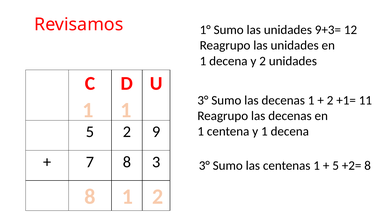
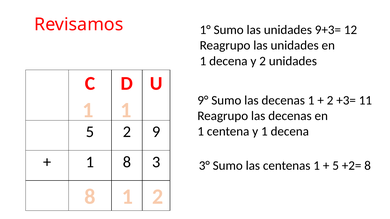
3° at (203, 100): 3° -> 9°
+1=: +1= -> +3=
7 at (90, 162): 7 -> 1
